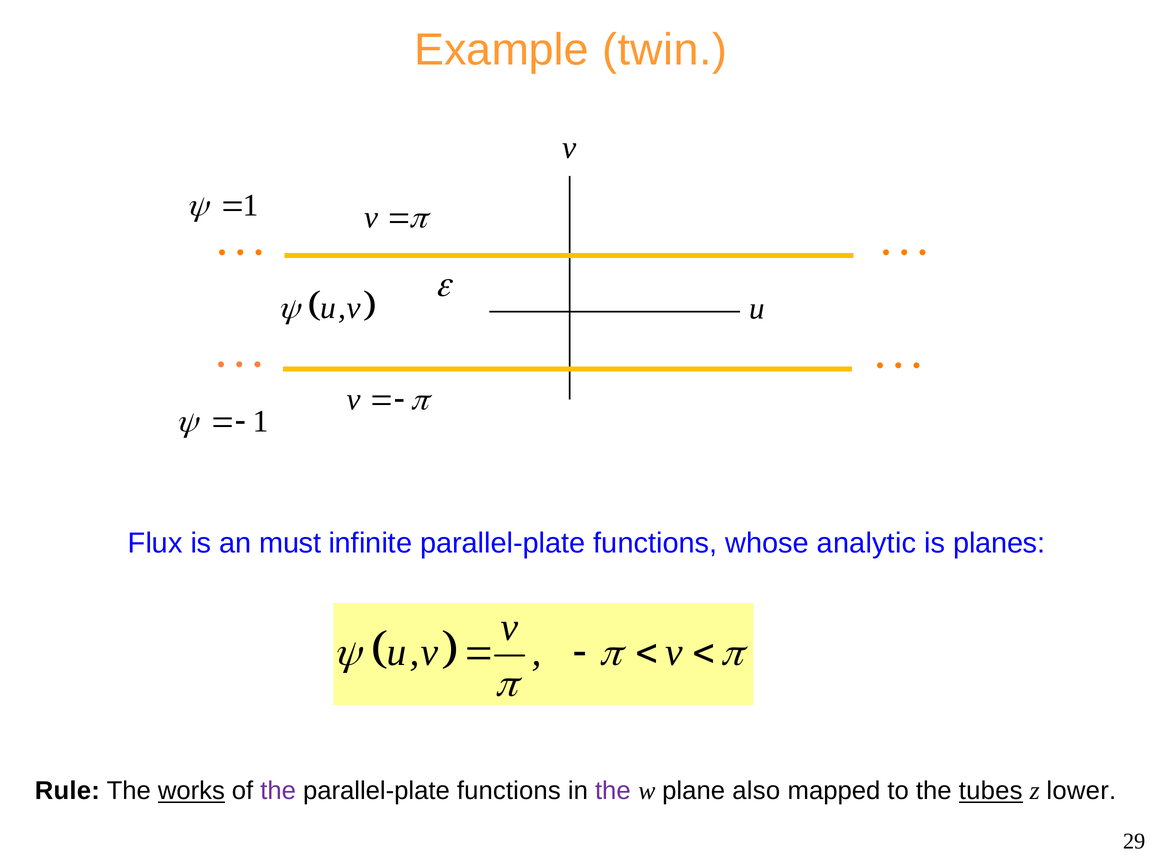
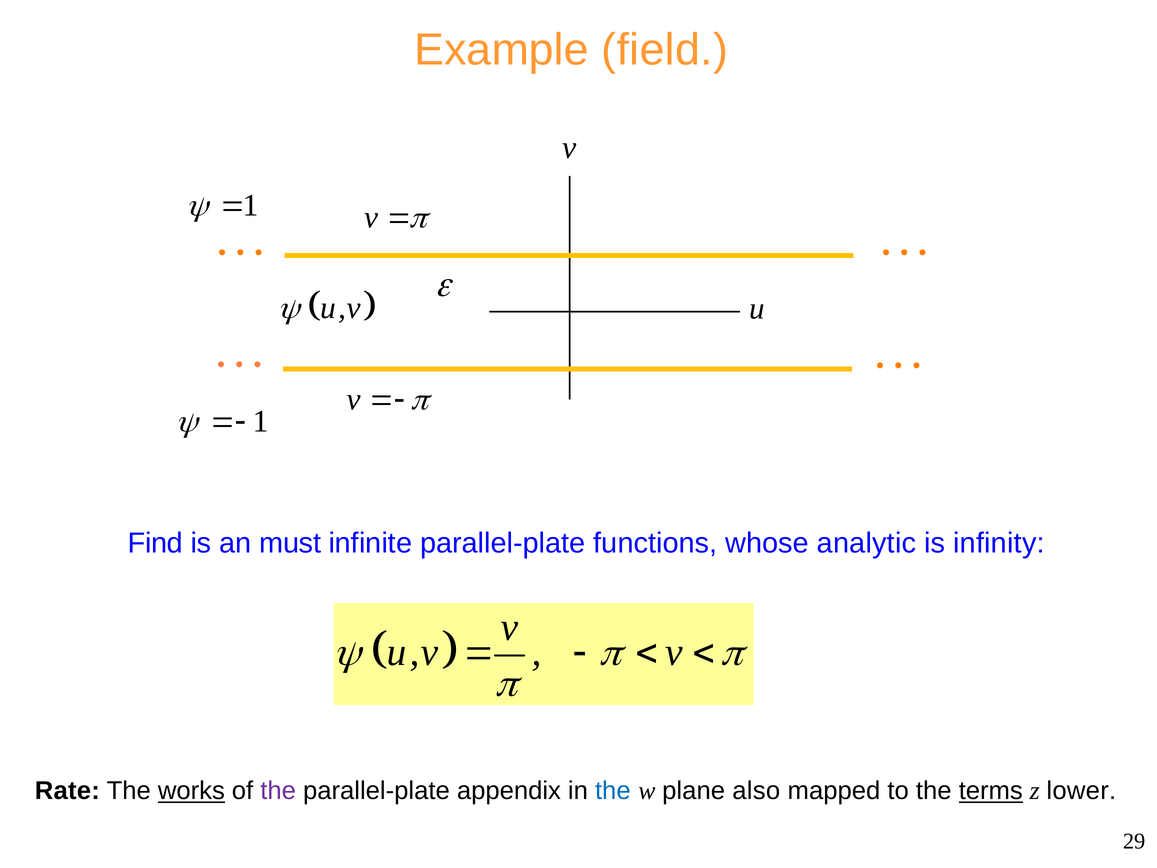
twin: twin -> field
Flux: Flux -> Find
planes: planes -> infinity
Rule: Rule -> Rate
functions at (509, 791): functions -> appendix
the at (613, 791) colour: purple -> blue
tubes: tubes -> terms
